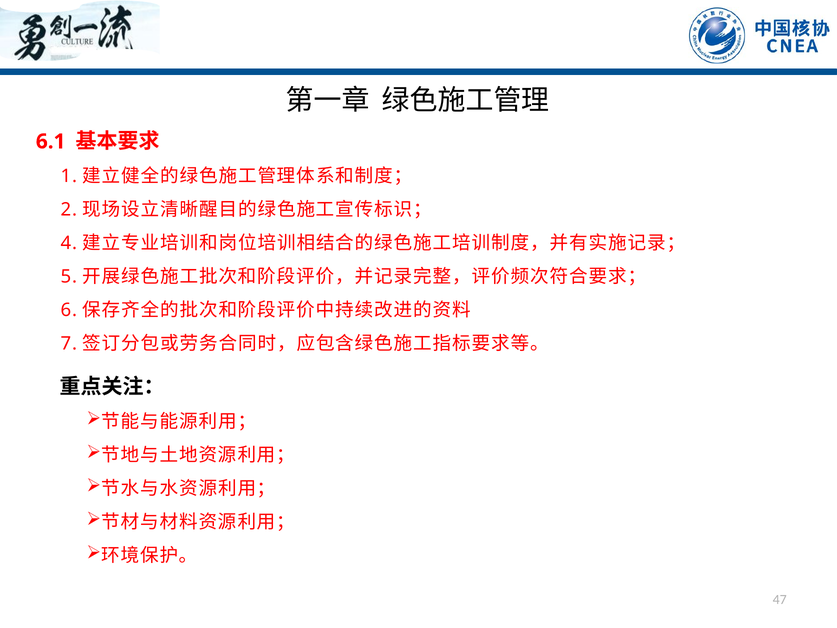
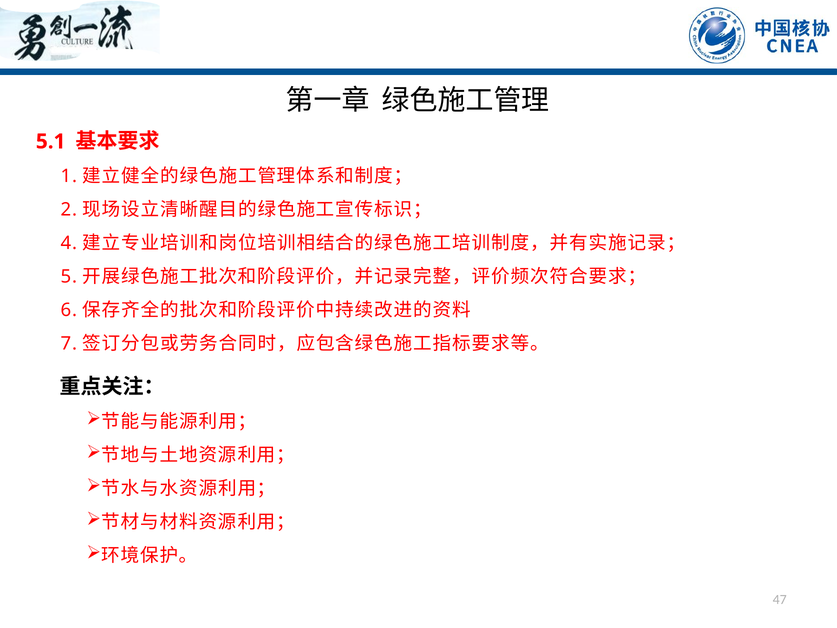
6.1: 6.1 -> 5.1
